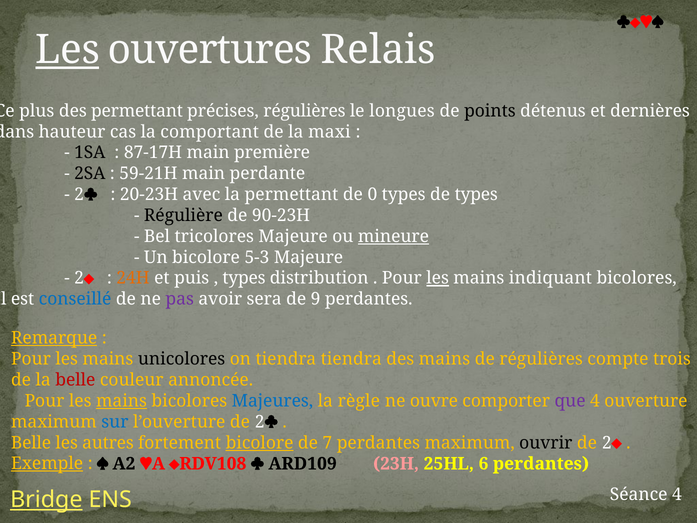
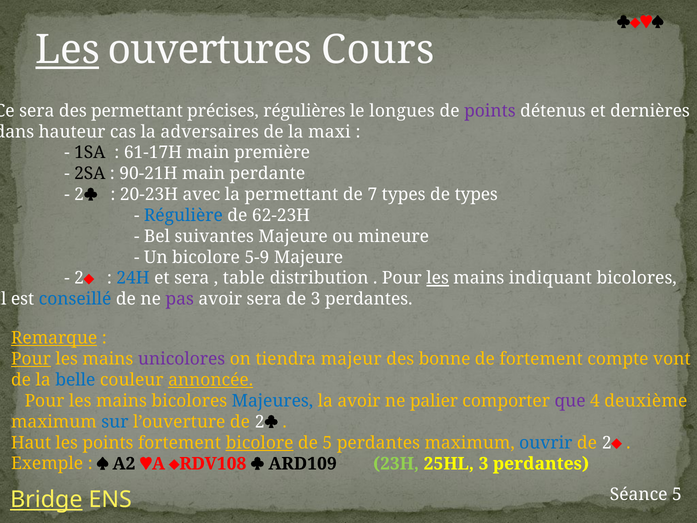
Relais: Relais -> Cours
plus at (37, 111): plus -> sera
points at (490, 111) colour: black -> purple
comportant: comportant -> adversaires
87-17H: 87-17H -> 61-17H
59-21H: 59-21H -> 90-21H
0: 0 -> 7
Régulière colour: black -> blue
90-23H: 90-23H -> 62-23H
tricolores: tricolores -> suivantes
mineure underline: present -> none
5-3: 5-3 -> 5-9
24H colour: orange -> blue
et puis: puis -> sera
types at (244, 278): types -> table
de 9: 9 -> 3
Pour at (31, 359) underline: none -> present
unicolores colour: black -> purple
tiendra tiendra: tiendra -> majeur
des mains: mains -> bonne
de régulières: régulières -> fortement
trois: trois -> vont
belle at (75, 380) colour: red -> blue
annoncée underline: none -> present
mains at (121, 401) underline: present -> none
la règle: règle -> avoir
ouvre: ouvre -> palier
ouverture: ouverture -> deuxième
Belle at (31, 443): Belle -> Haut
les autres: autres -> points
de 7: 7 -> 5
ouvrir colour: black -> blue
Exemple underline: present -> none
23H colour: pink -> light green
25HL 6: 6 -> 3
Séance 4: 4 -> 5
